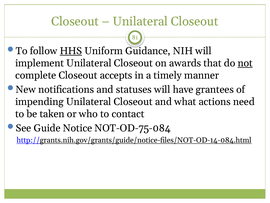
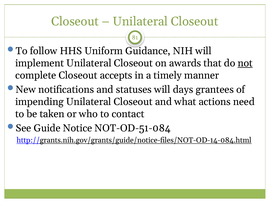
HHS underline: present -> none
have: have -> days
NOT-OD-75-084: NOT-OD-75-084 -> NOT-OD-51-084
